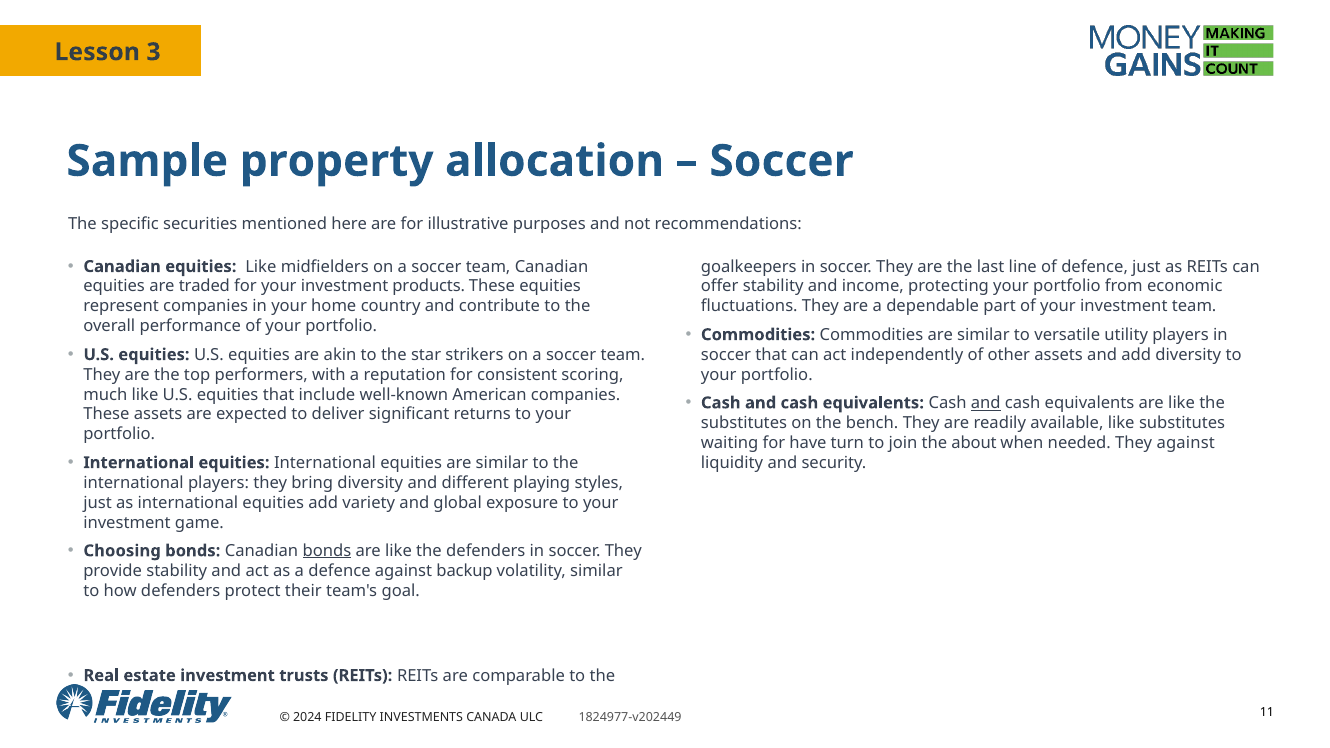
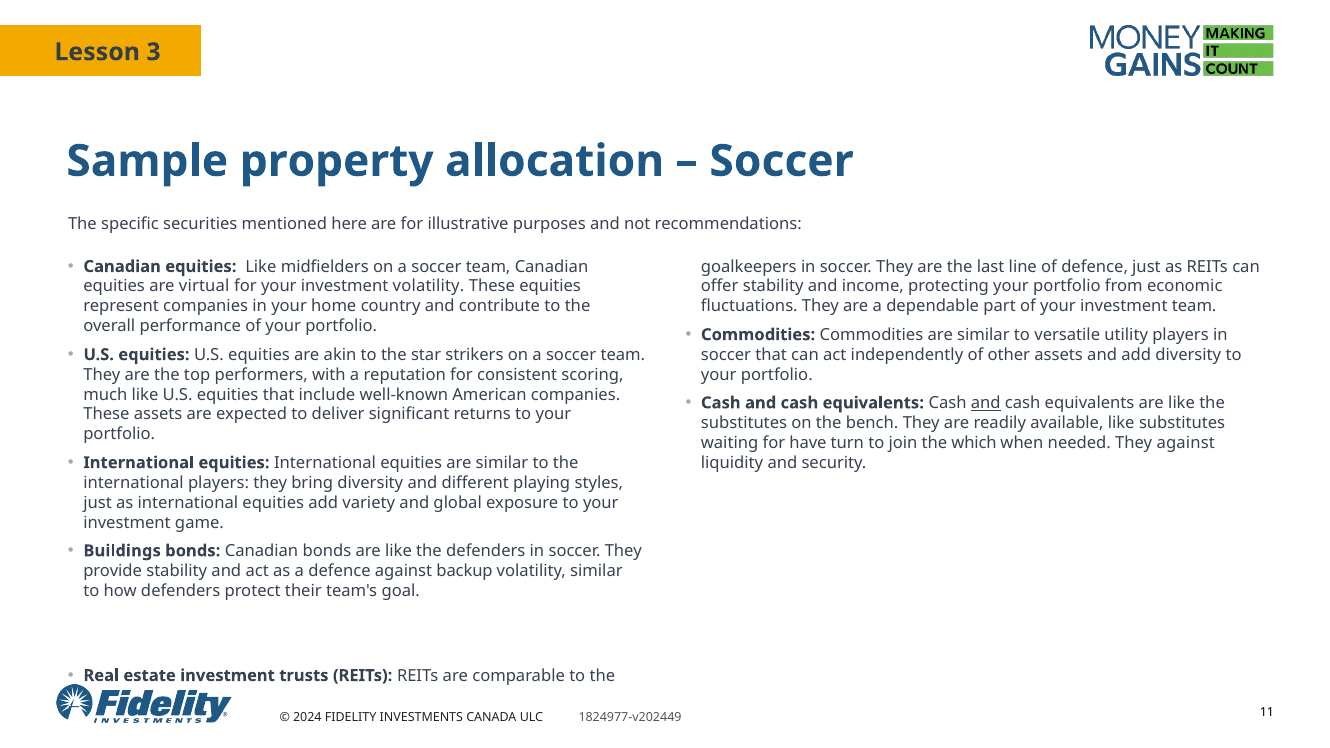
traded: traded -> virtual
investment products: products -> volatility
about: about -> which
Choosing: Choosing -> Buildings
bonds at (327, 551) underline: present -> none
